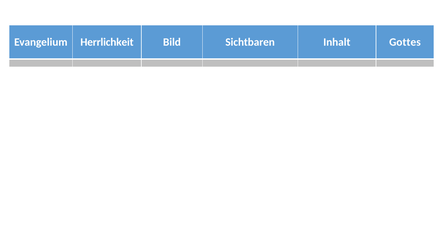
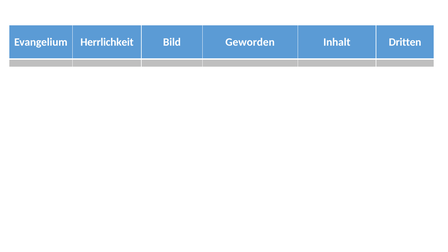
Sichtbaren: Sichtbaren -> Geworden
Gottes: Gottes -> Dritten
